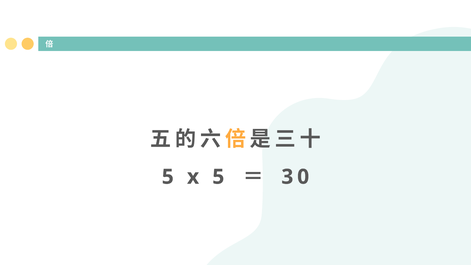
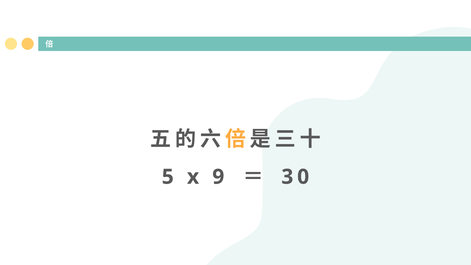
x 5: 5 -> 9
